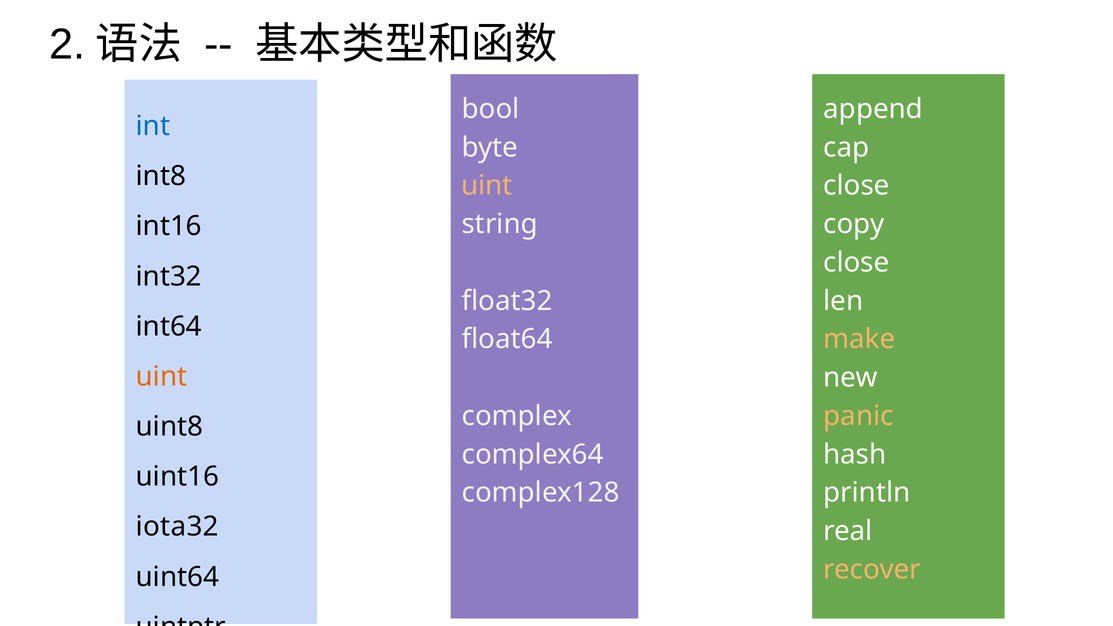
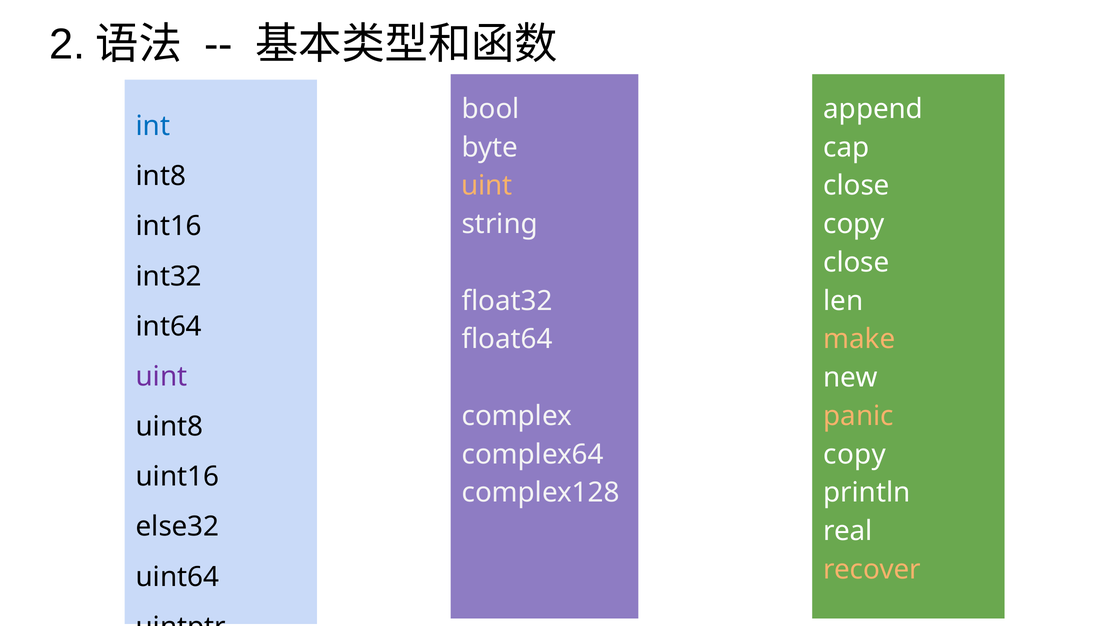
uint at (162, 377) colour: orange -> purple
hash at (855, 454): hash -> copy
iota32: iota32 -> else32
